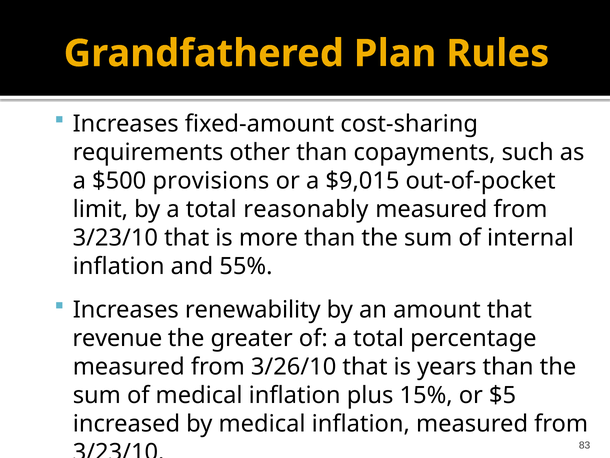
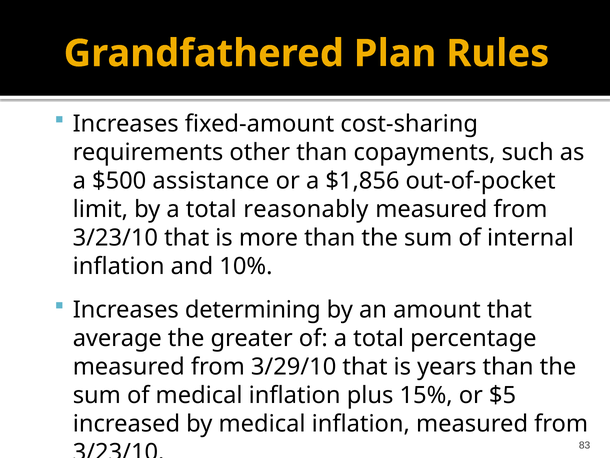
provisions: provisions -> assistance
$9,015: $9,015 -> $1,856
55%: 55% -> 10%
renewability: renewability -> determining
revenue: revenue -> average
3/26/10: 3/26/10 -> 3/29/10
